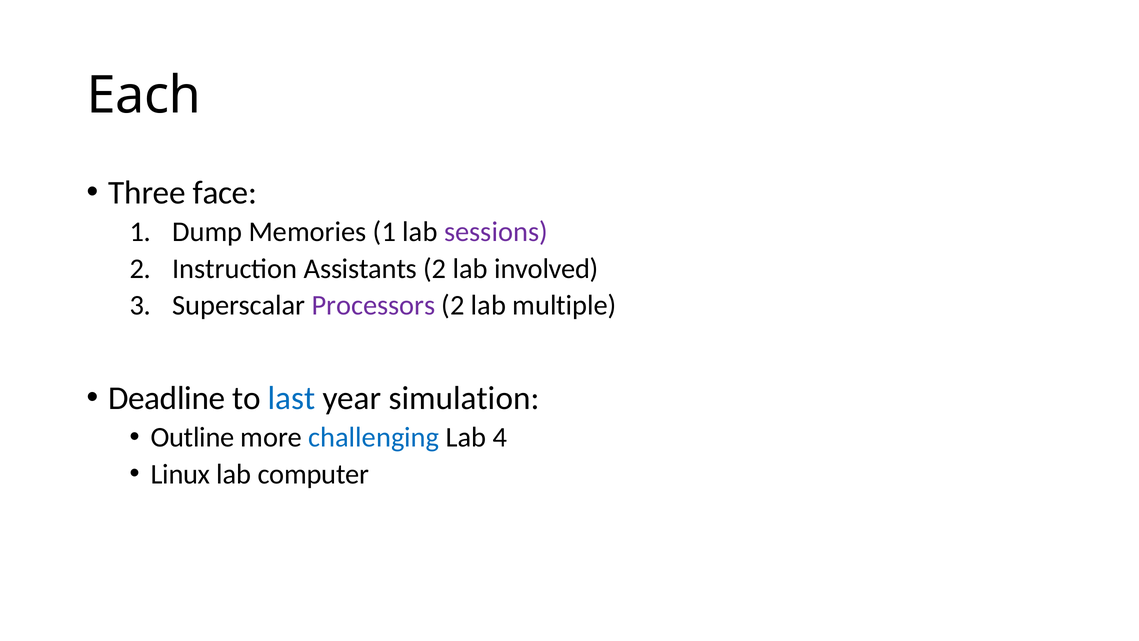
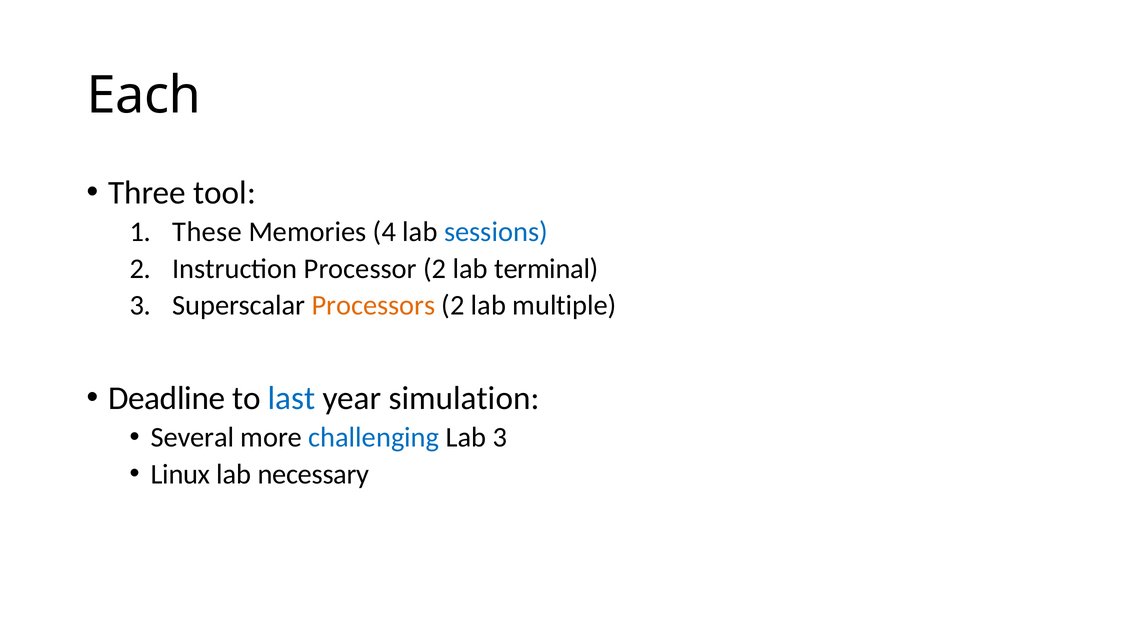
face: face -> tool
Dump: Dump -> These
Memories 1: 1 -> 4
sessions colour: purple -> blue
Assistants: Assistants -> Processor
involved: involved -> terminal
Processors colour: purple -> orange
Outline: Outline -> Several
Lab 4: 4 -> 3
computer: computer -> necessary
